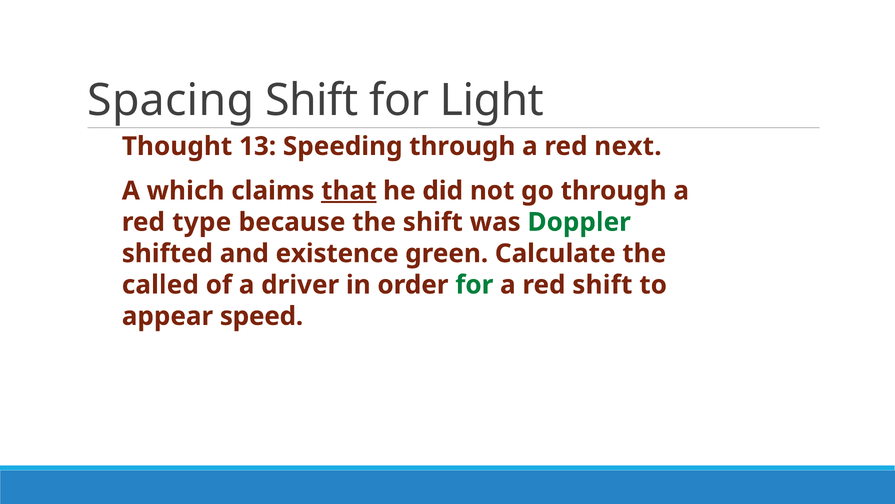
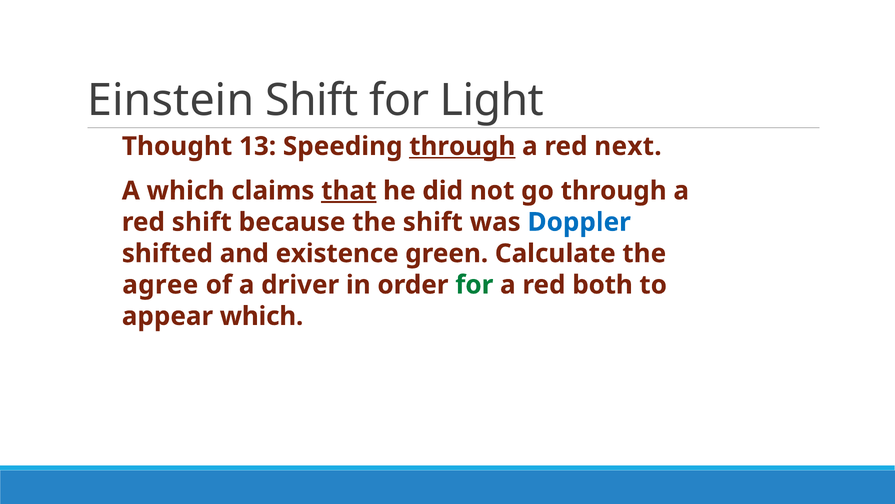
Spacing: Spacing -> Einstein
through at (462, 146) underline: none -> present
red type: type -> shift
Doppler colour: green -> blue
called: called -> agree
red shift: shift -> both
appear speed: speed -> which
